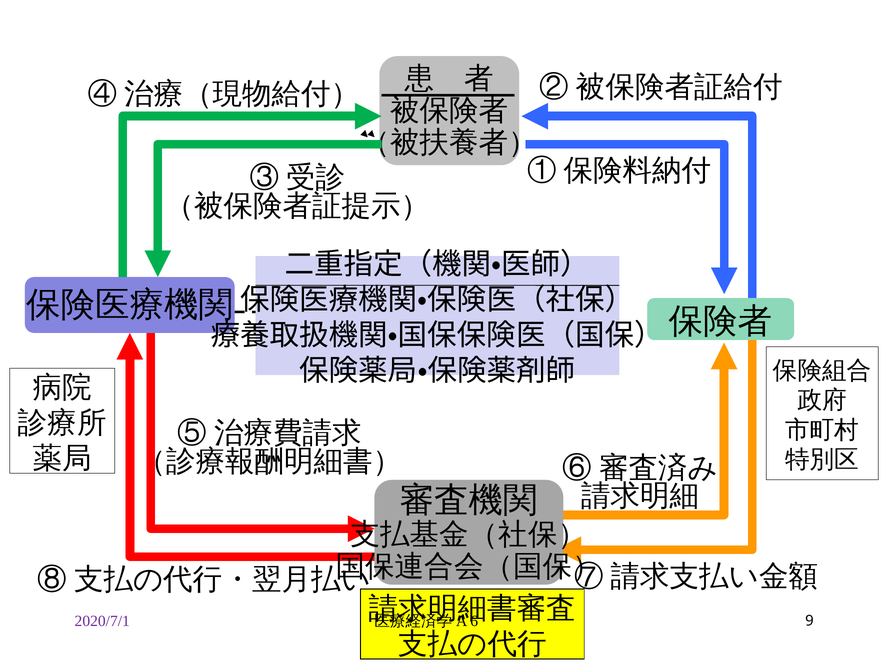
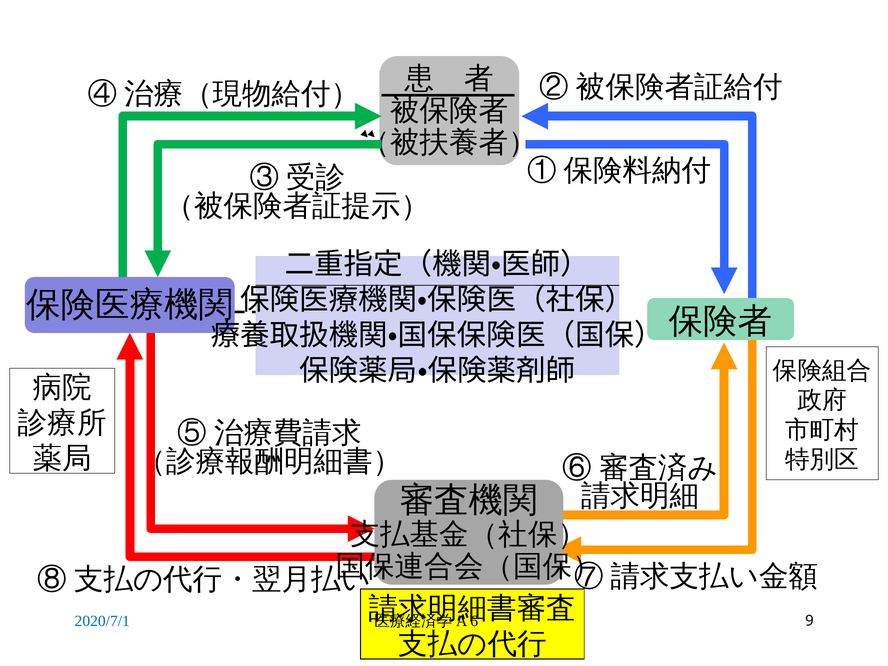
2020/7/1 colour: purple -> blue
